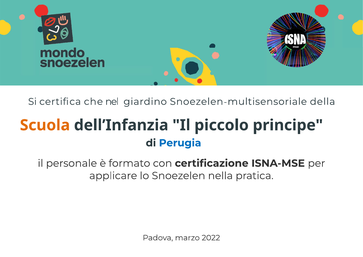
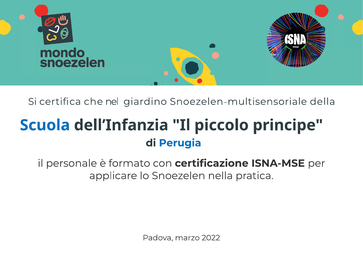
Scuola colour: orange -> blue
